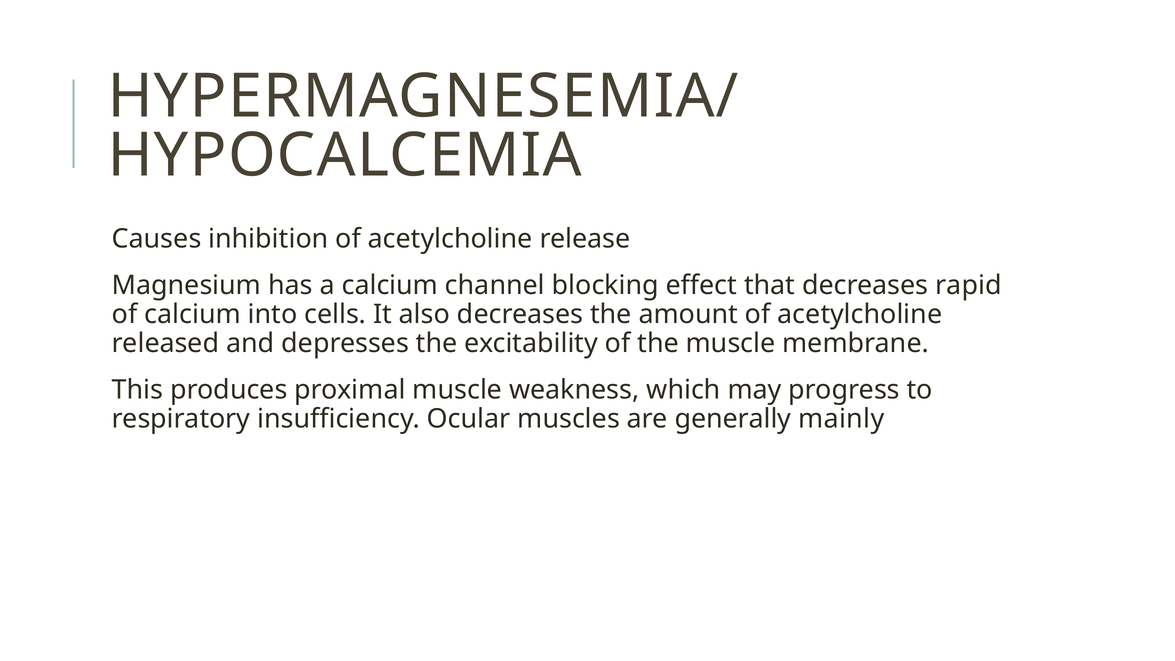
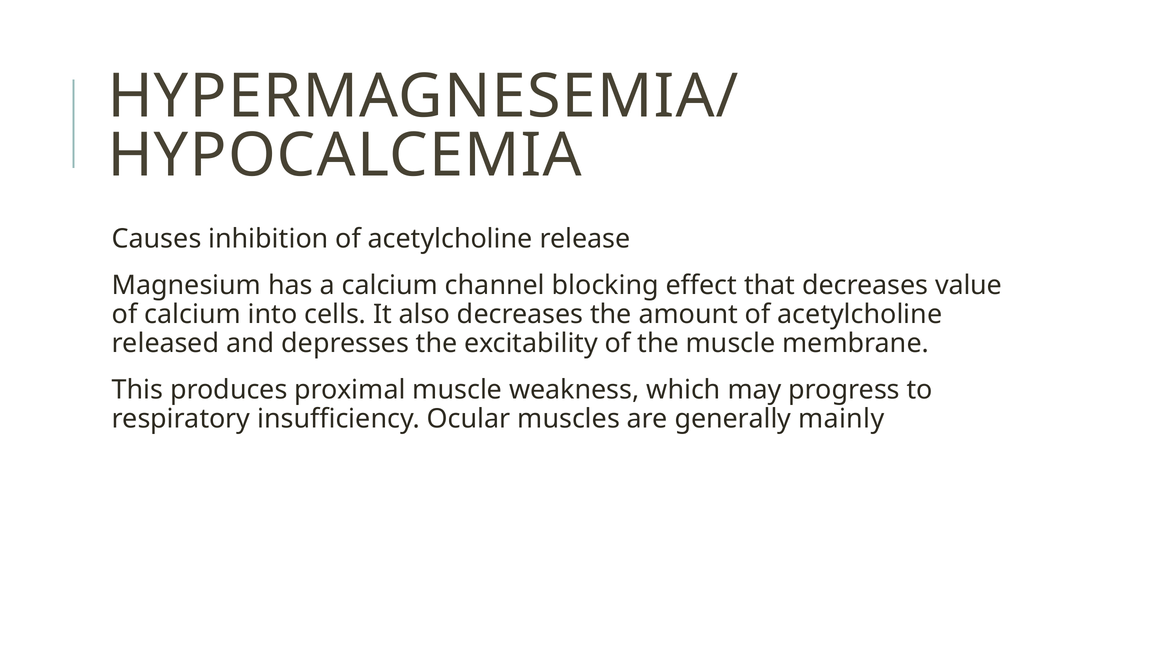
rapid: rapid -> value
